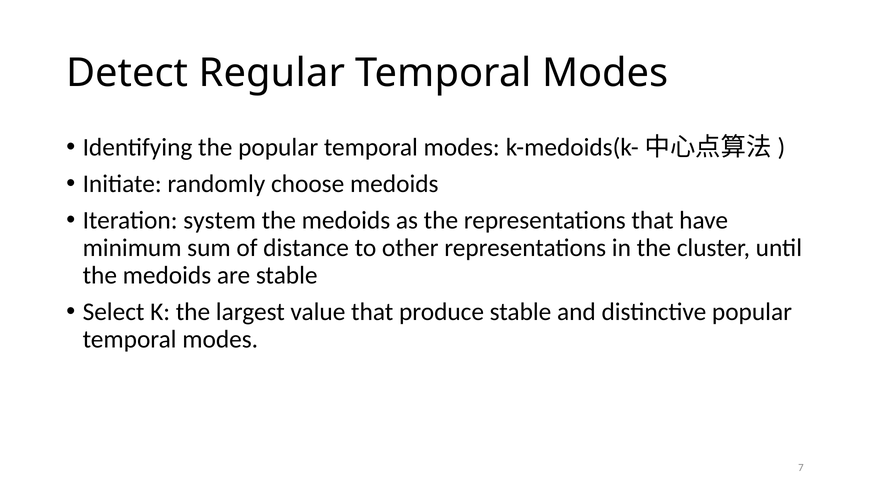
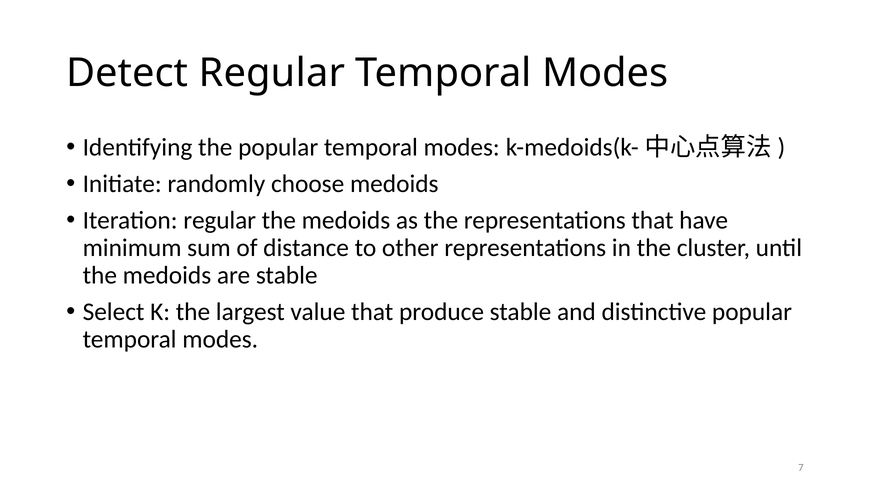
Iteration system: system -> regular
